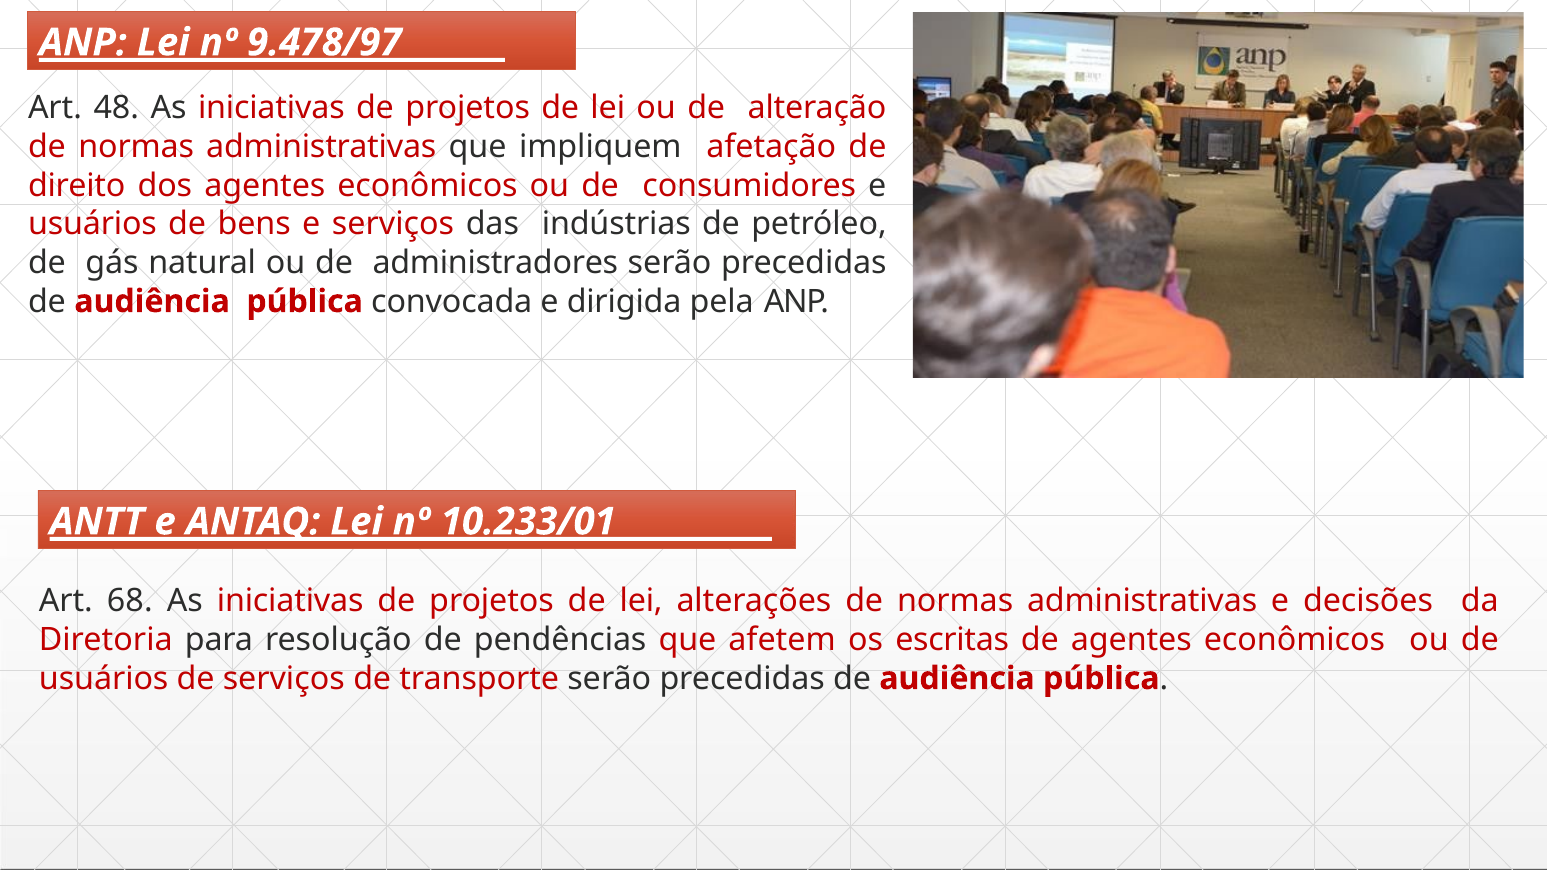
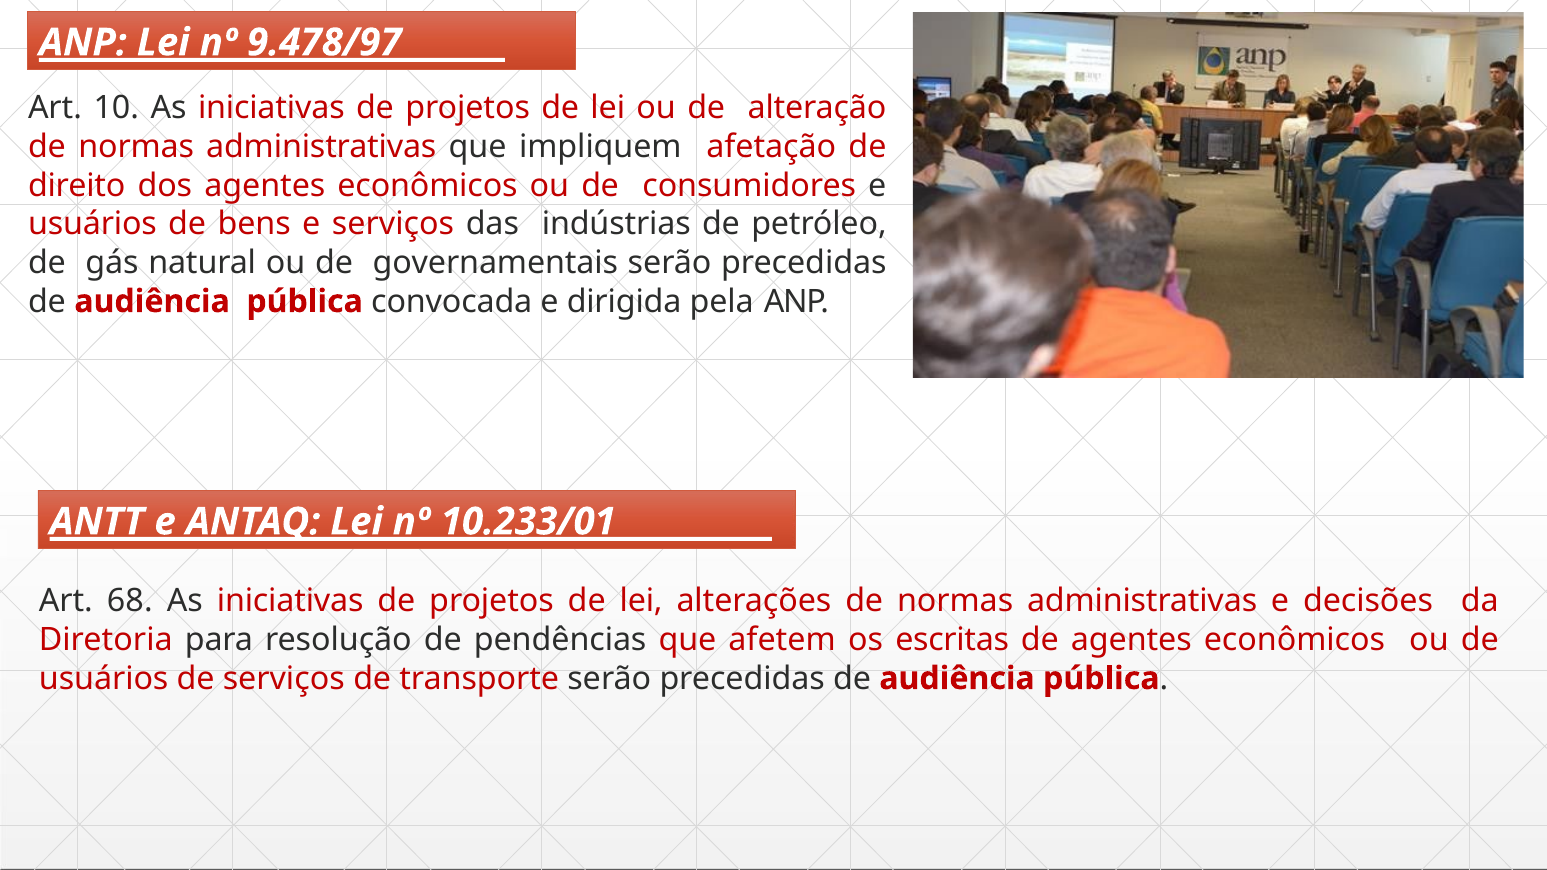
48: 48 -> 10
administradores: administradores -> governamentais
